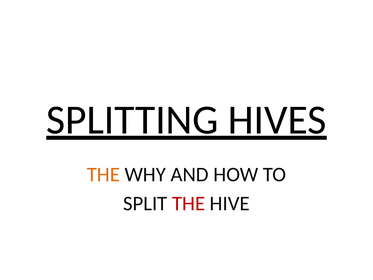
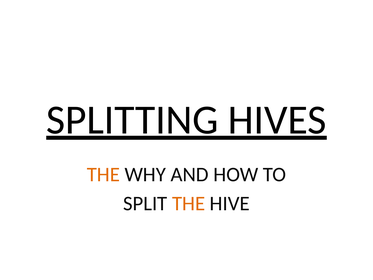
THE at (189, 203) colour: red -> orange
